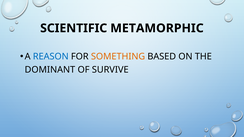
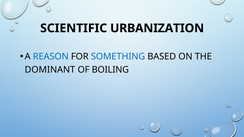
METAMORPHIC: METAMORPHIC -> URBANIZATION
SOMETHING colour: orange -> blue
SURVIVE: SURVIVE -> BOILING
